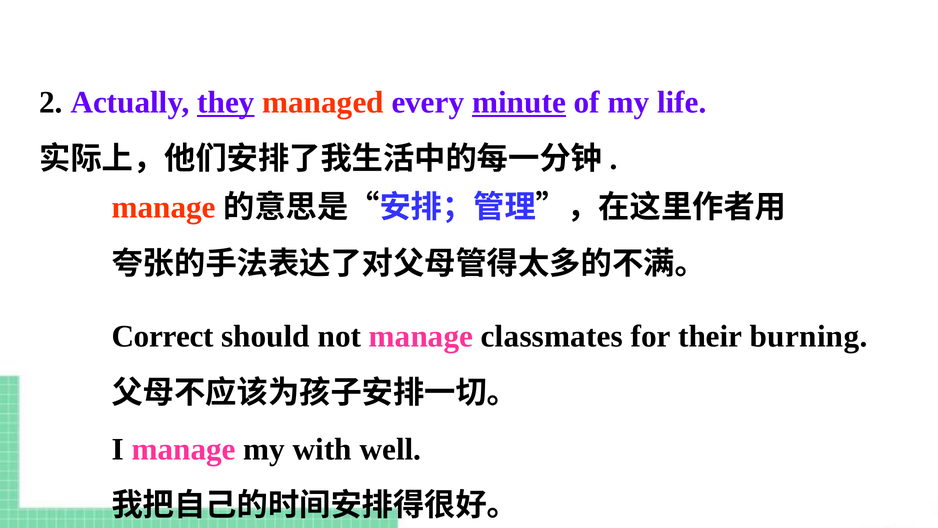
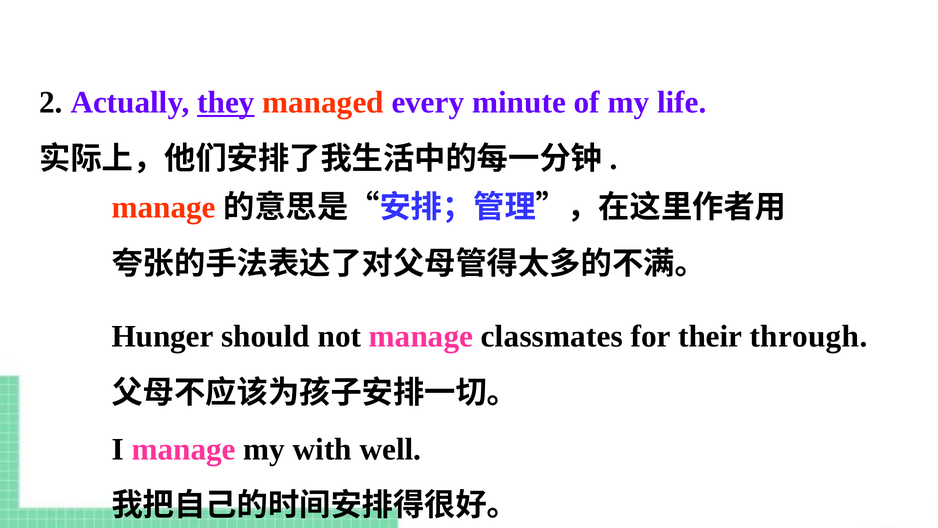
minute underline: present -> none
Correct: Correct -> Hunger
burning: burning -> through
